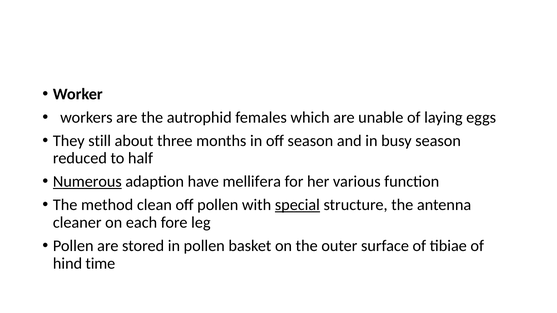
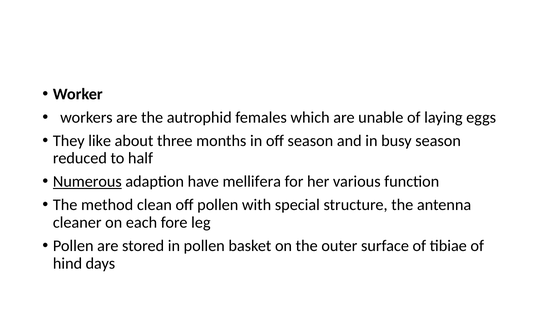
still: still -> like
special underline: present -> none
time: time -> days
